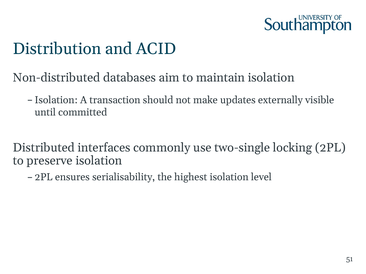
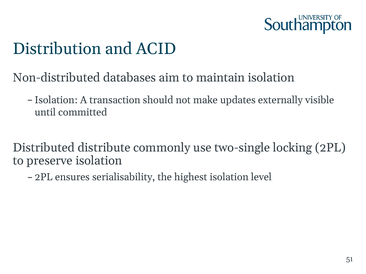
interfaces: interfaces -> distribute
